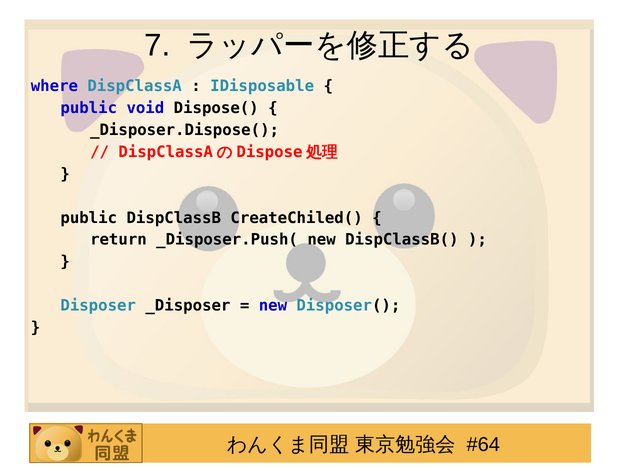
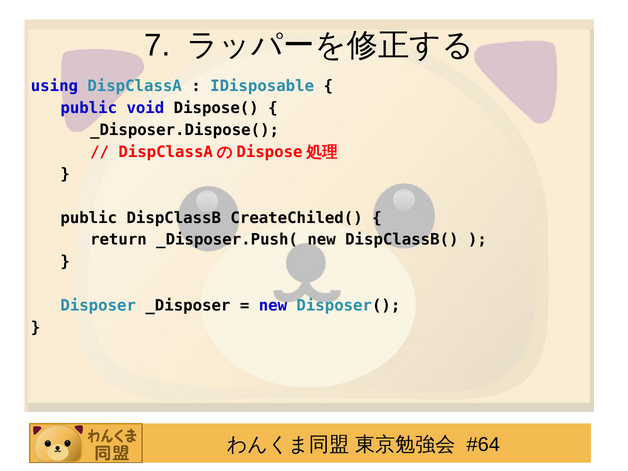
where: where -> using
